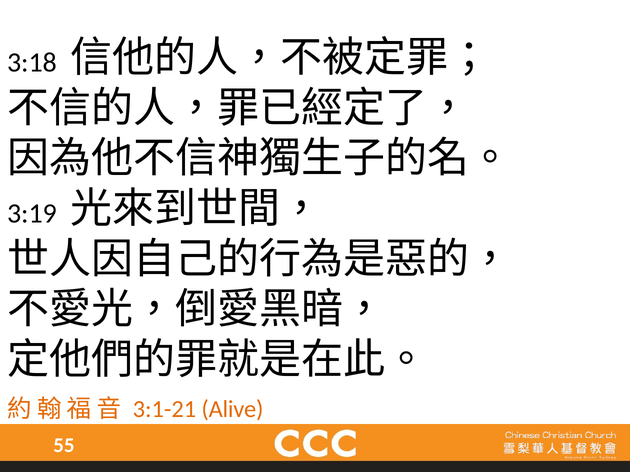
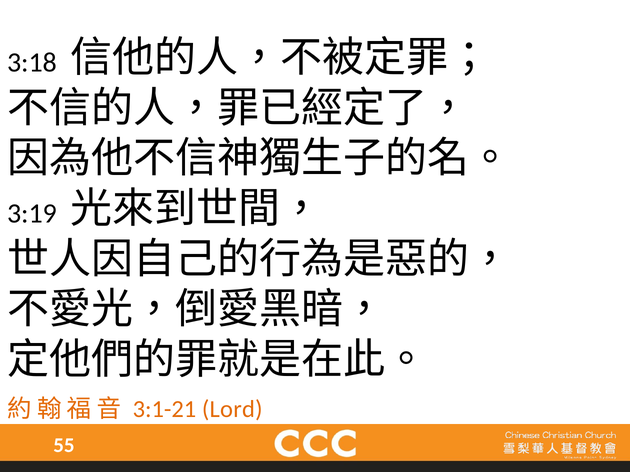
Alive: Alive -> Lord
